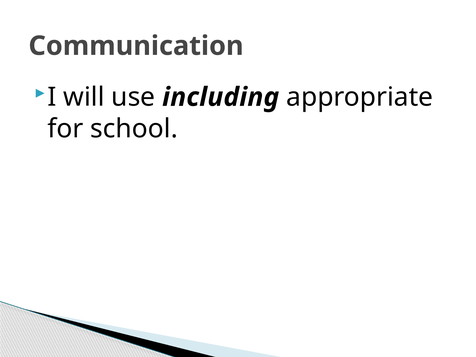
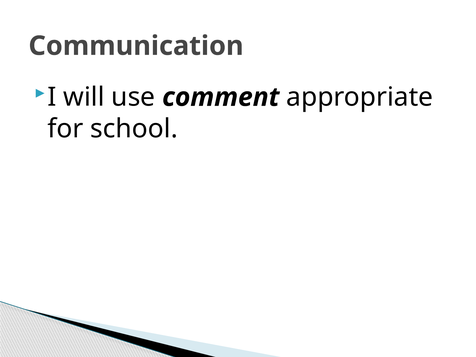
including: including -> comment
